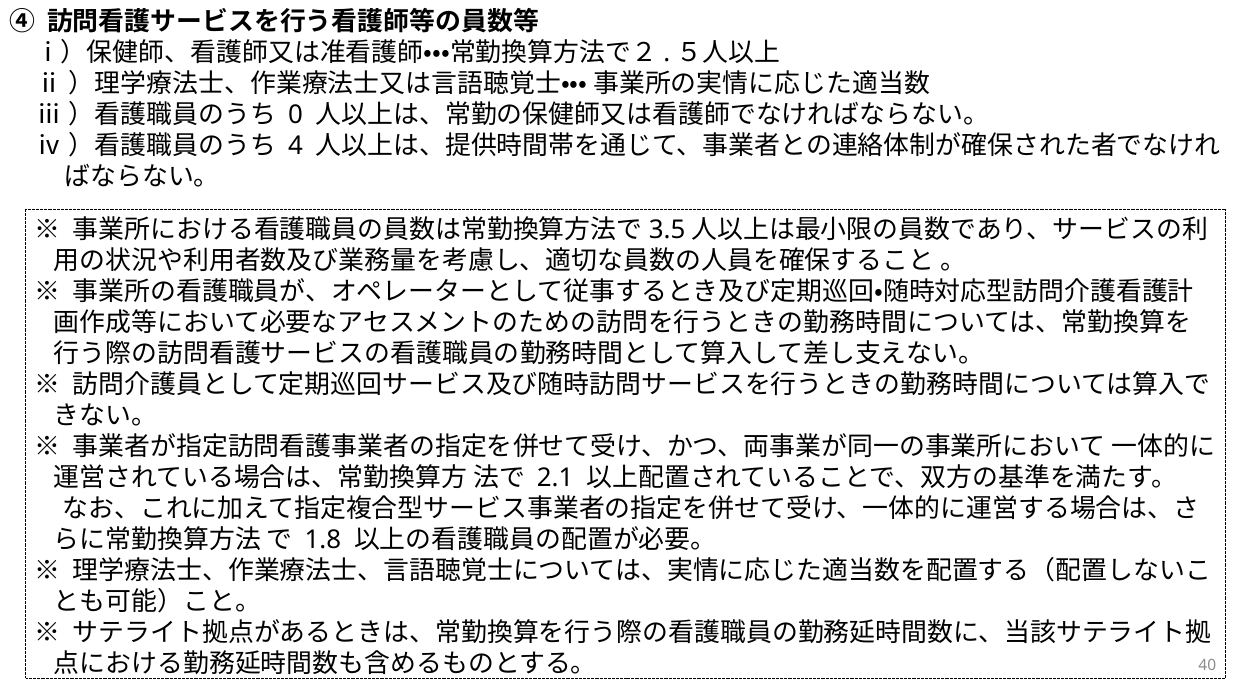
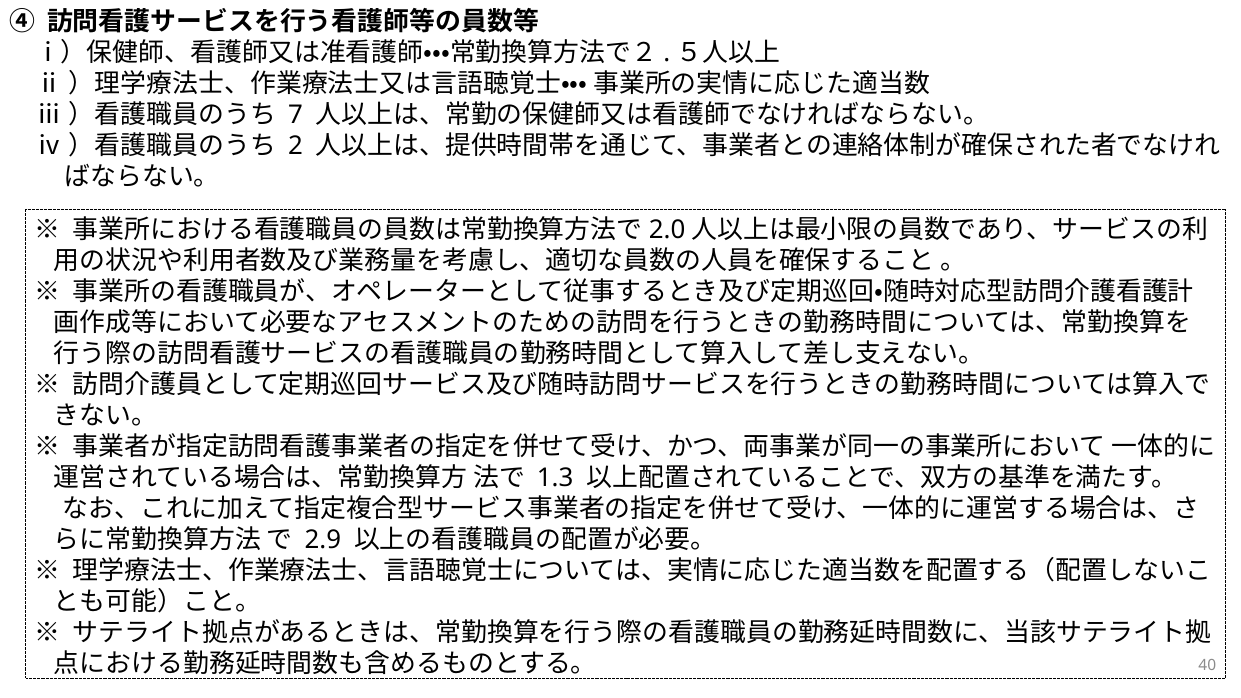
0: 0 -> 7
4: 4 -> 2
3.5: 3.5 -> 2.0
2.1: 2.1 -> 1.3
1.8: 1.8 -> 2.9
